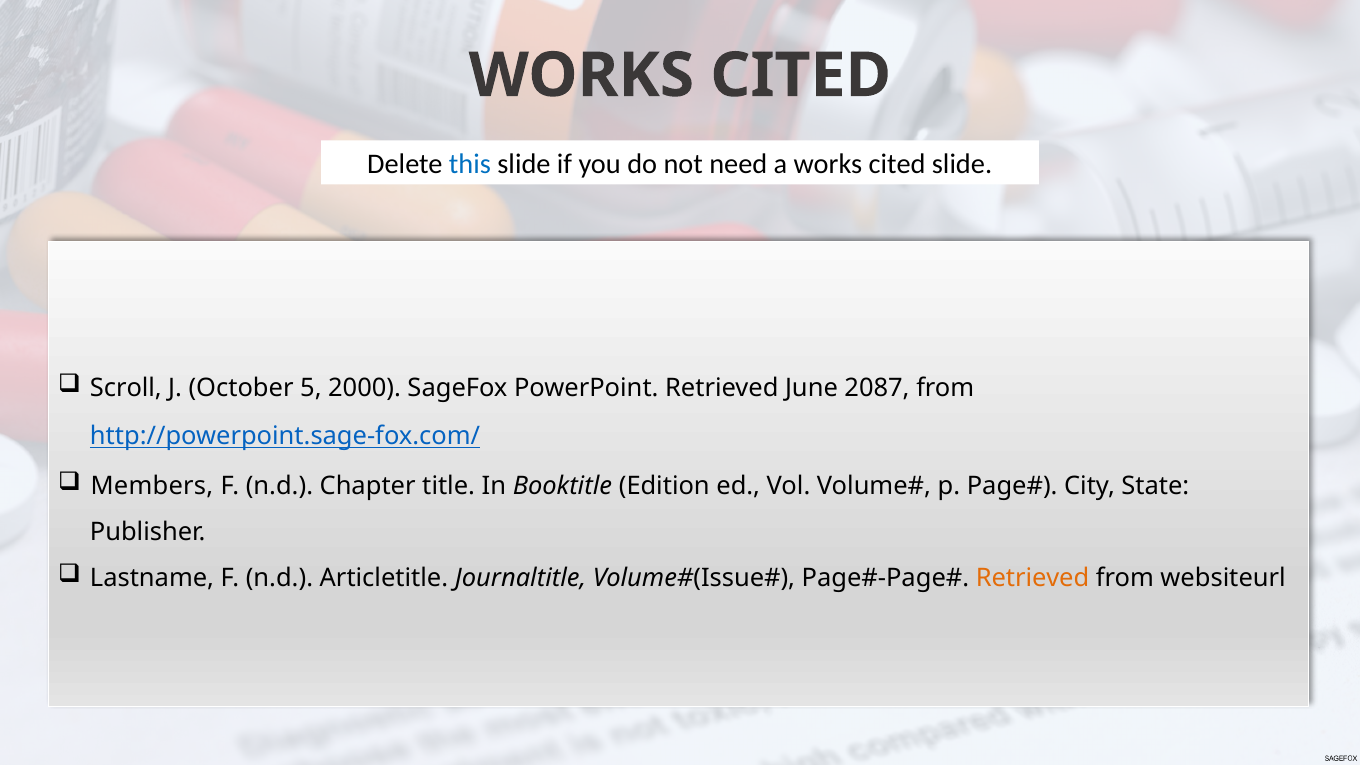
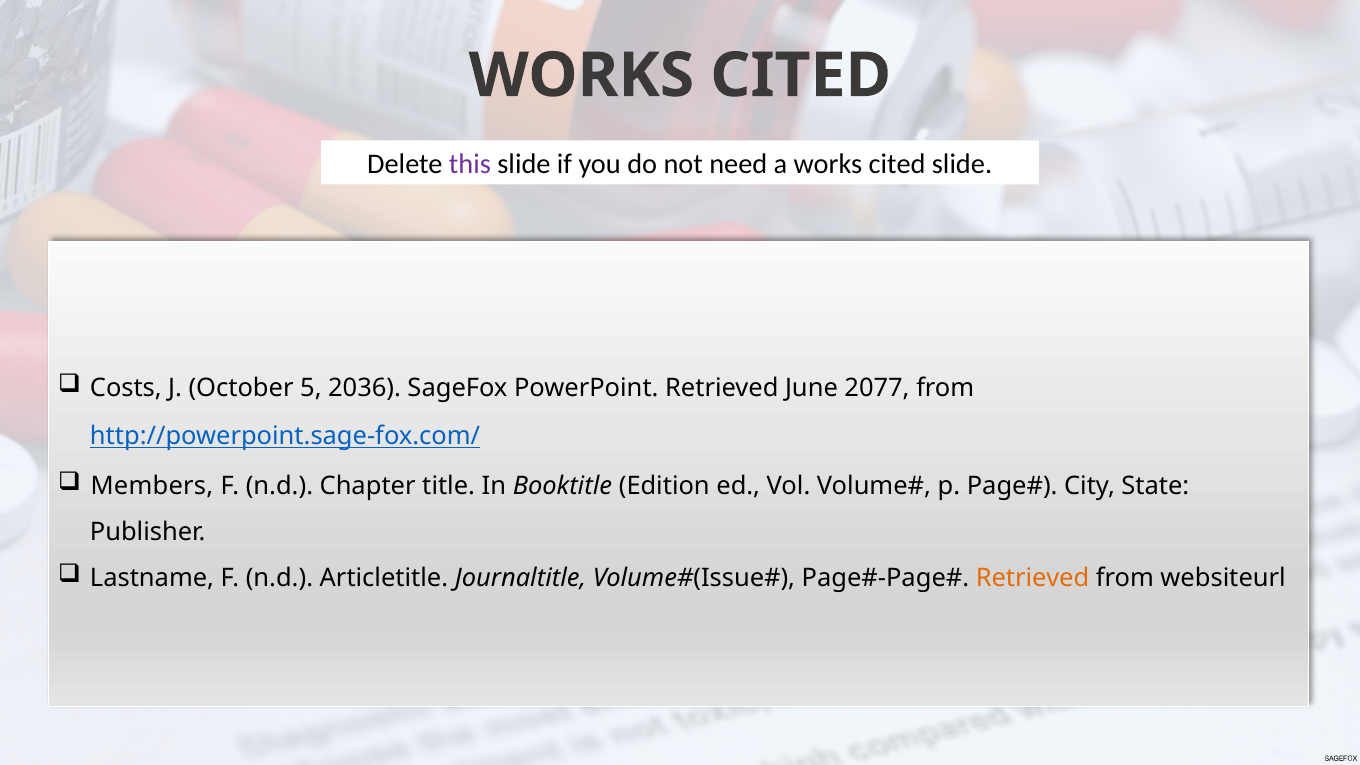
this colour: blue -> purple
Scroll: Scroll -> Costs
2000: 2000 -> 2036
2087: 2087 -> 2077
